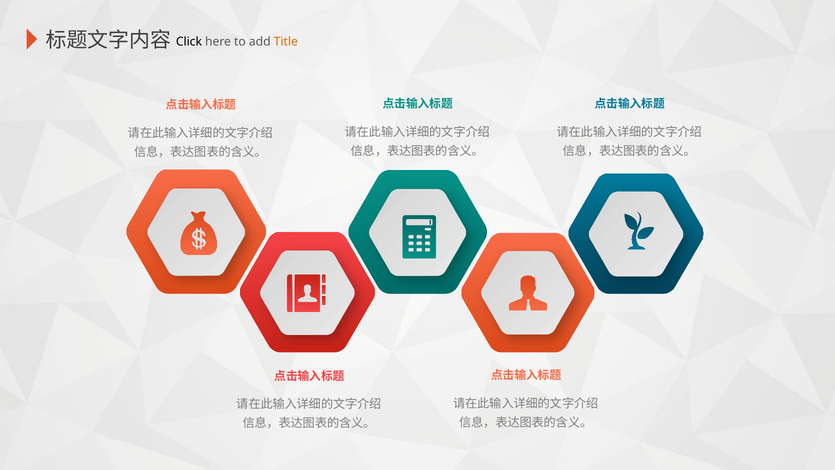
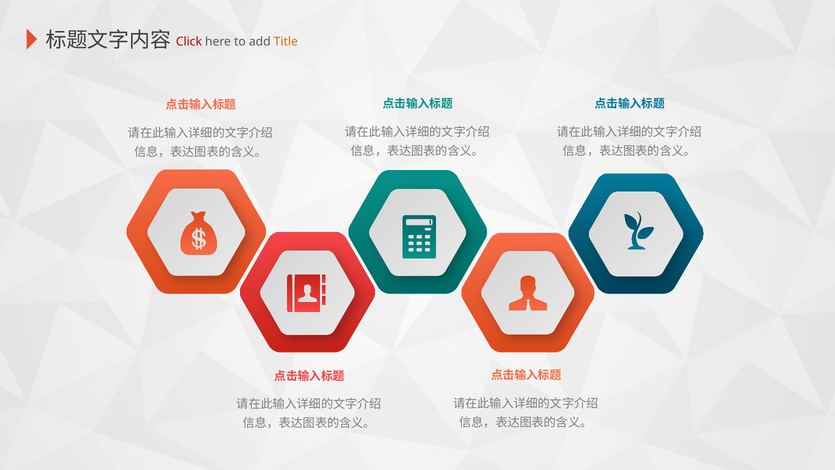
Click colour: black -> red
